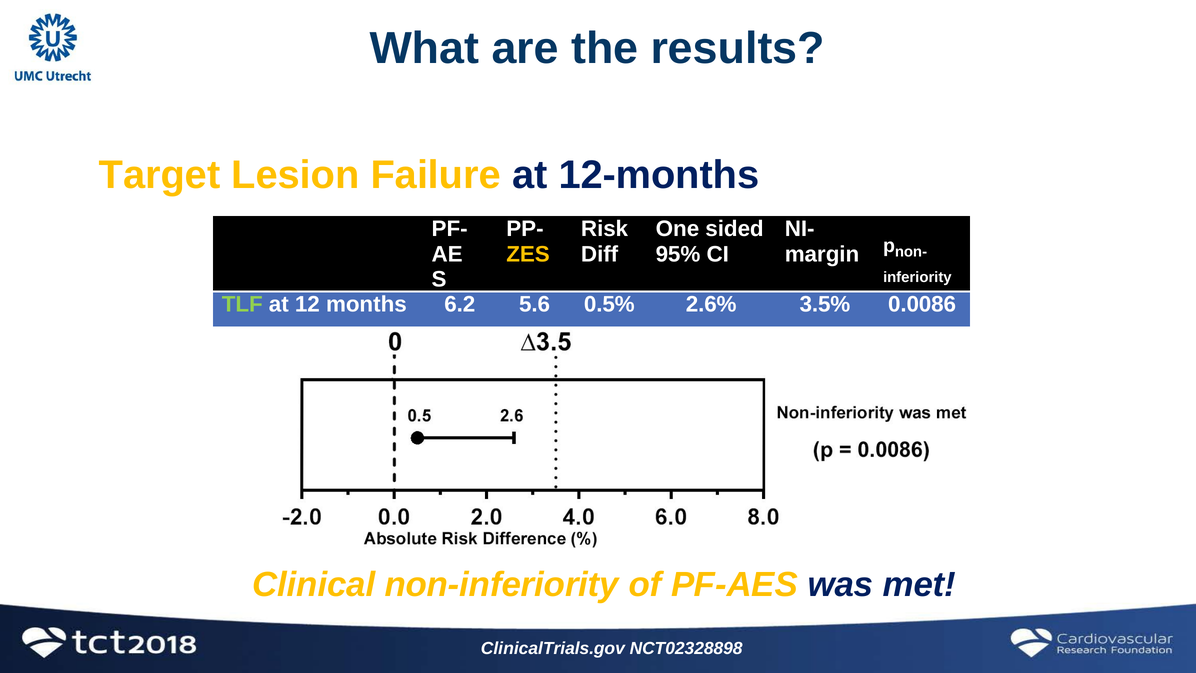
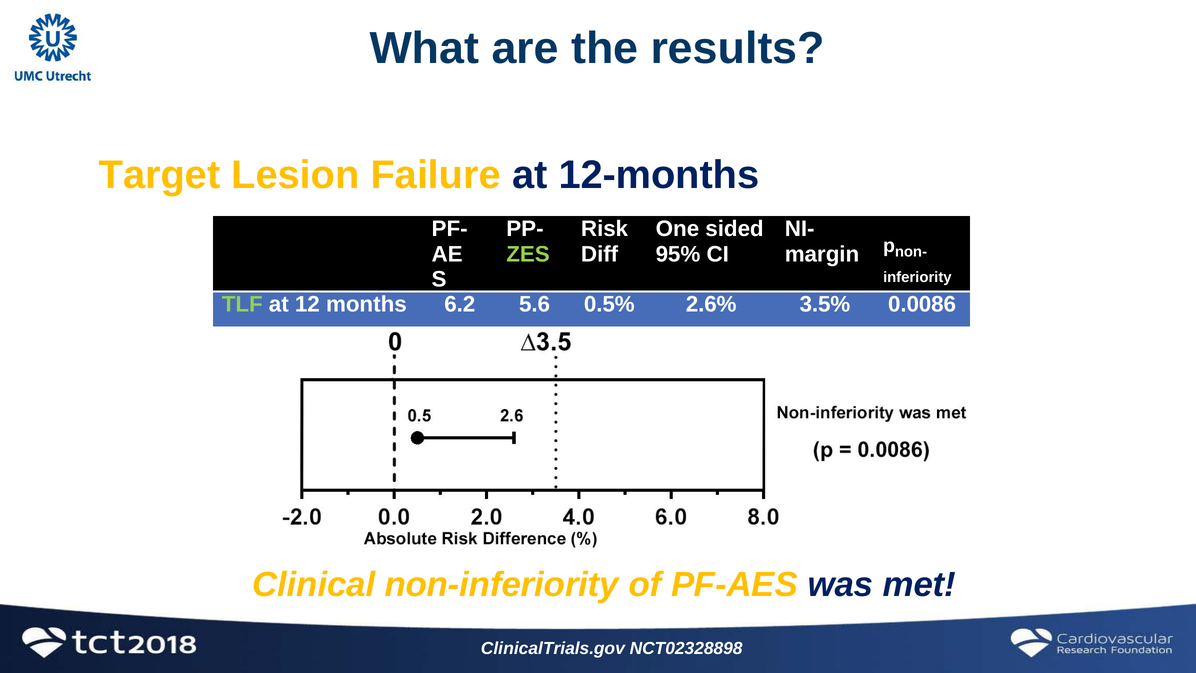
ZES colour: yellow -> light green
